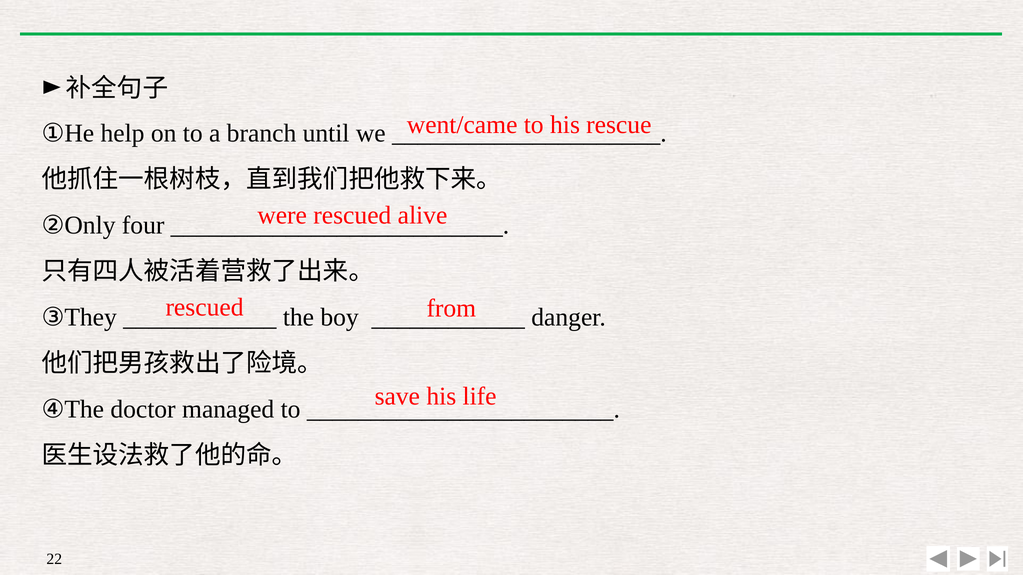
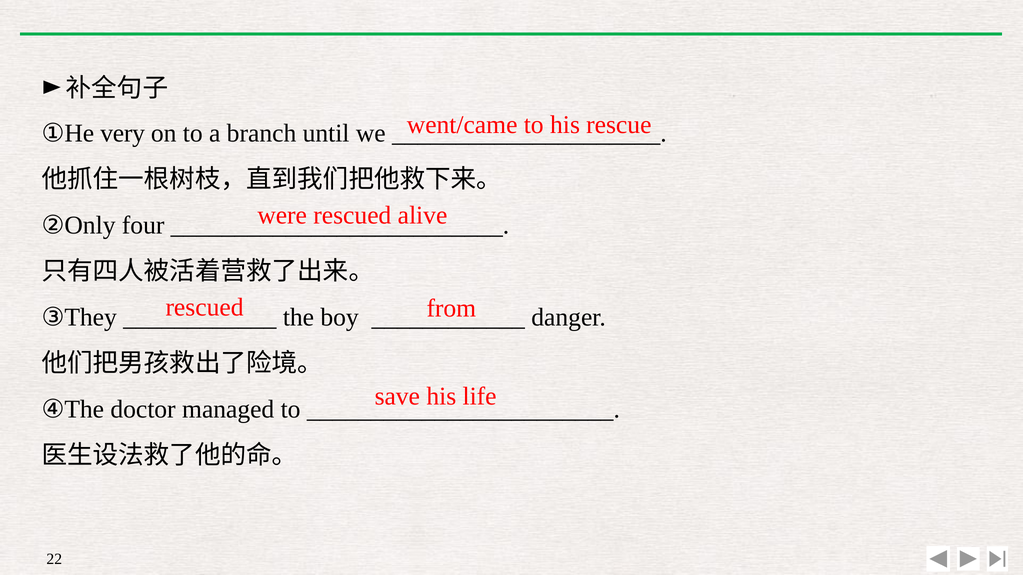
help: help -> very
